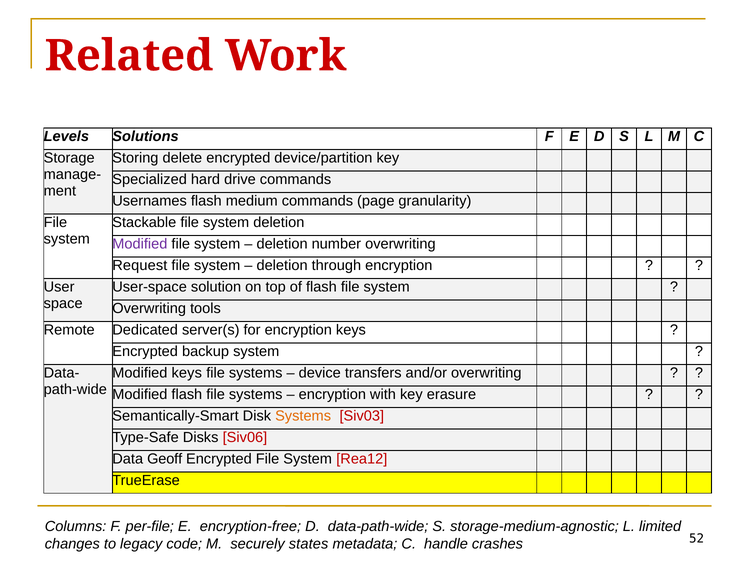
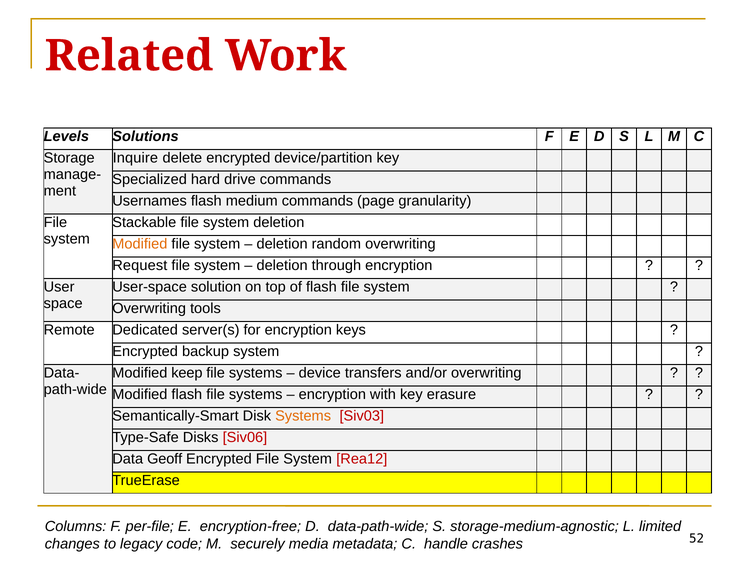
Storing: Storing -> Inquire
Modified at (140, 244) colour: purple -> orange
number: number -> random
Modified keys: keys -> keep
states: states -> media
